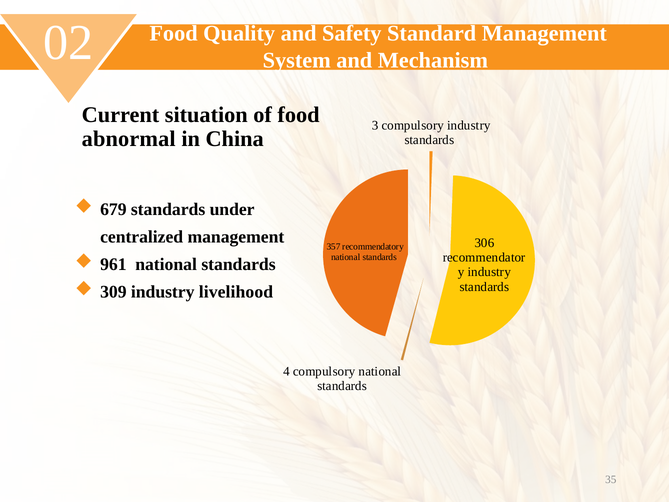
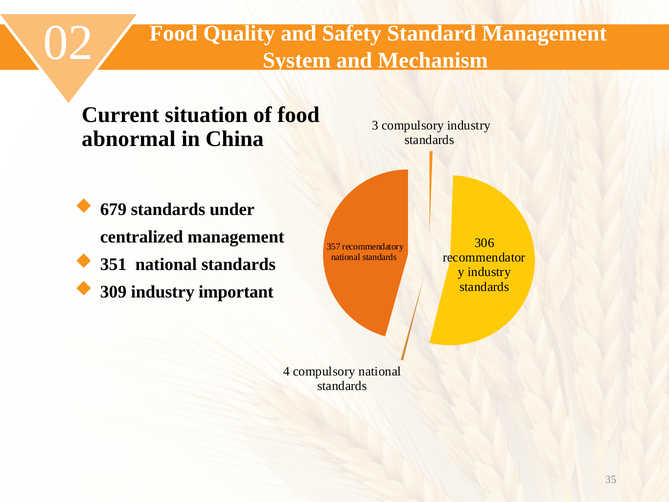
961: 961 -> 351
livelihood: livelihood -> important
